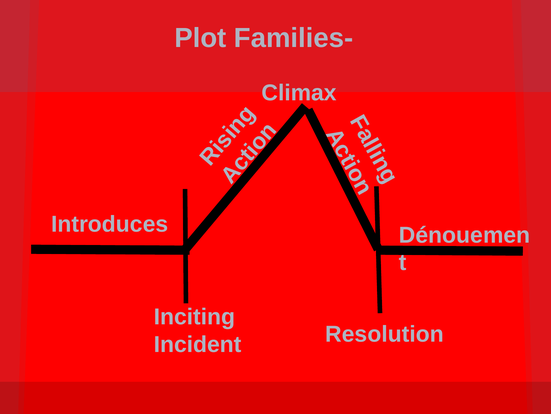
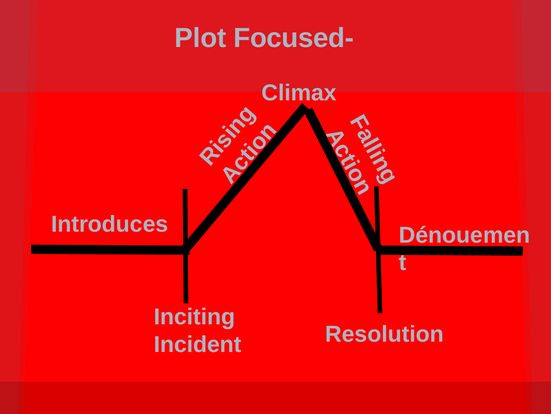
Families-: Families- -> Focused-
